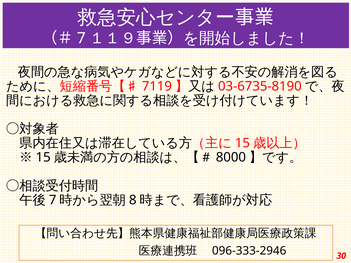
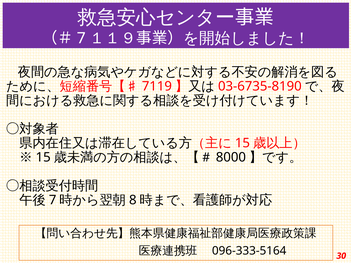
096-333-2946: 096-333-2946 -> 096-333-5164
